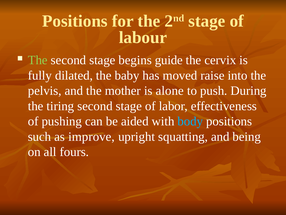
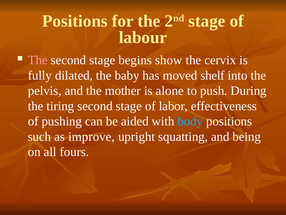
The at (38, 60) colour: light green -> pink
guide: guide -> show
raise: raise -> shelf
